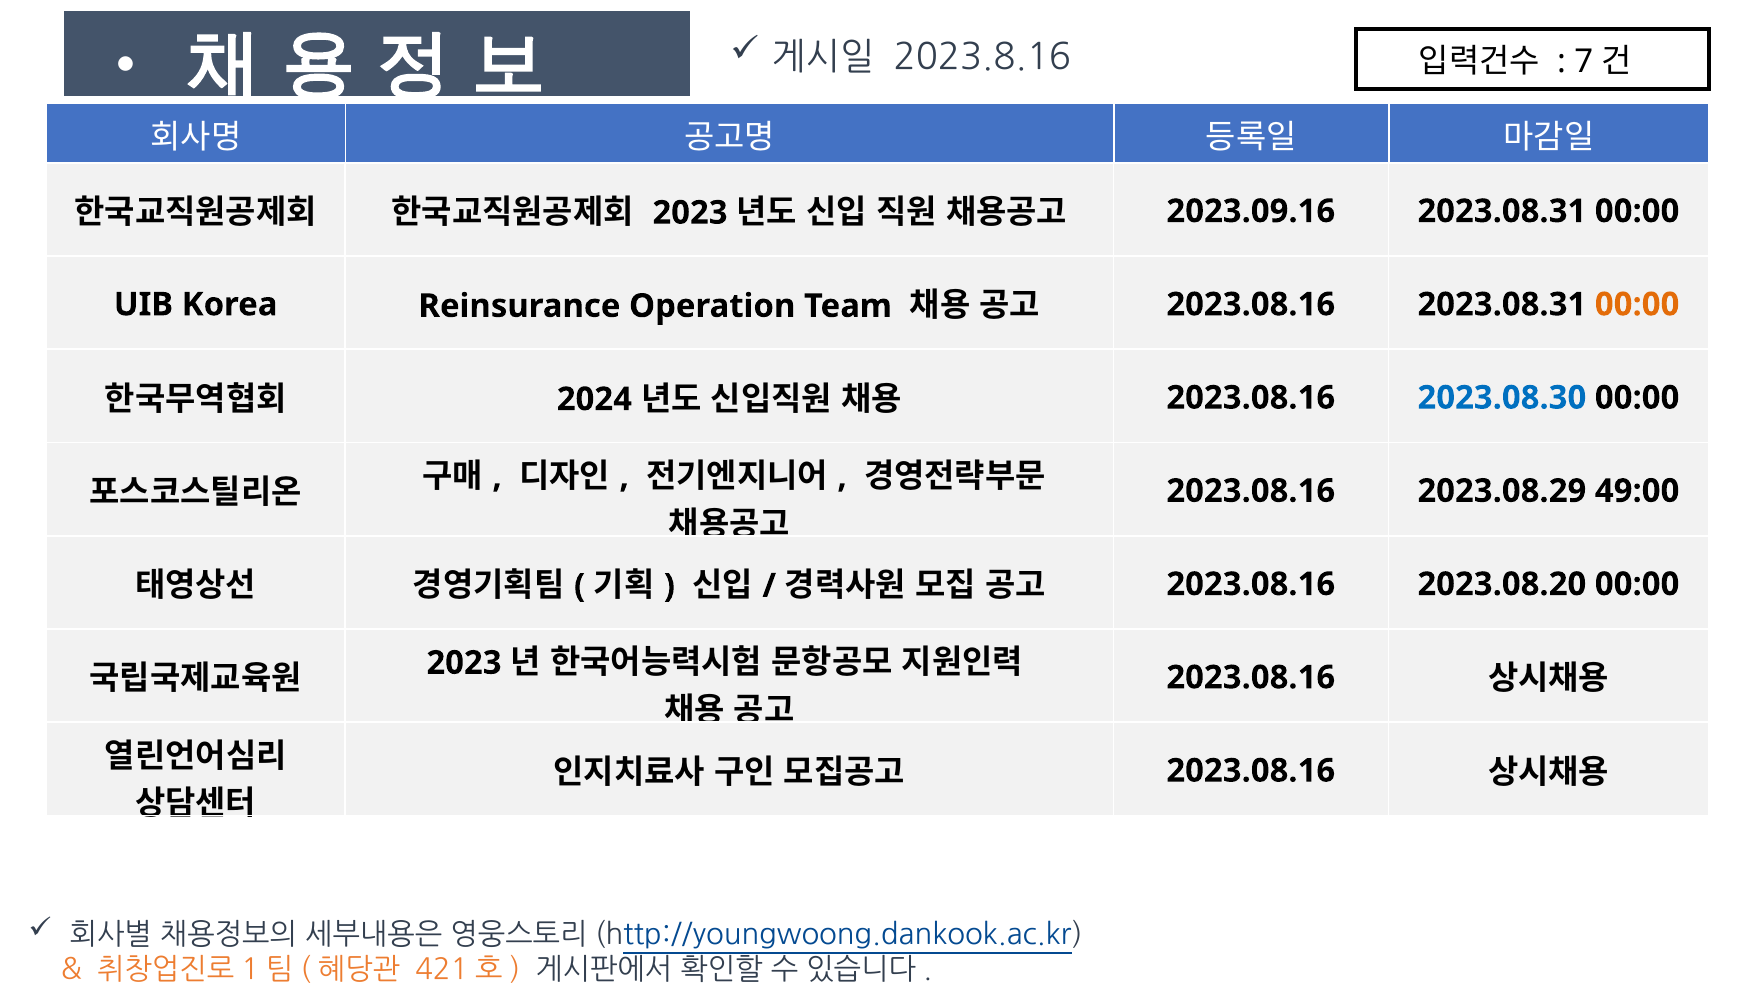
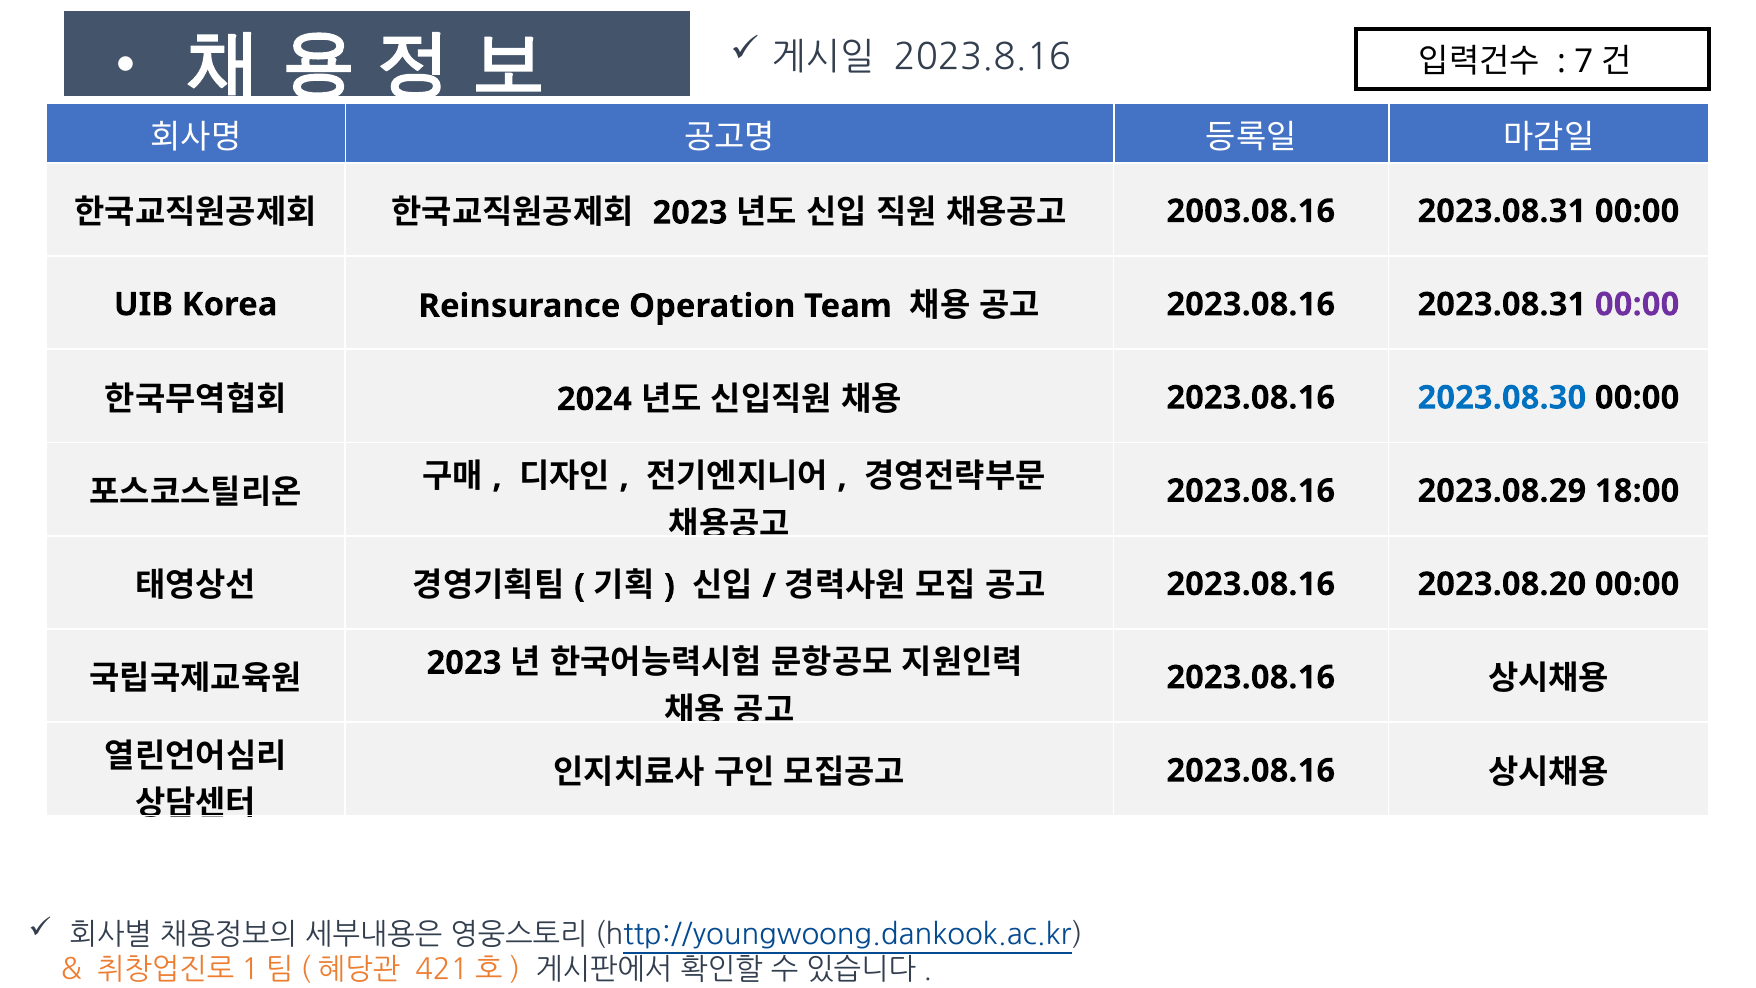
2023.09.16: 2023.09.16 -> 2003.08.16
00:00 at (1637, 304) colour: orange -> purple
49:00: 49:00 -> 18:00
